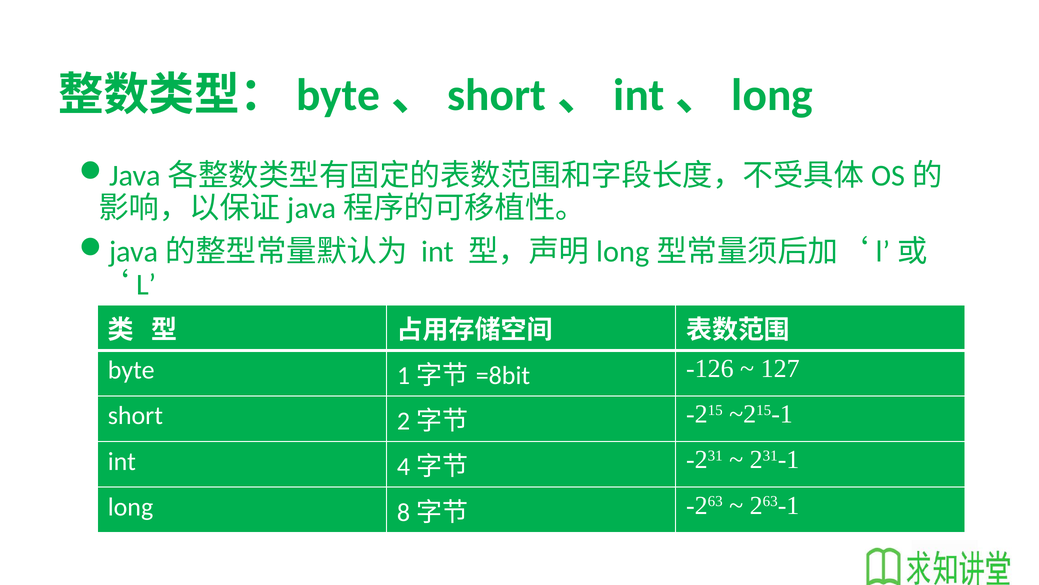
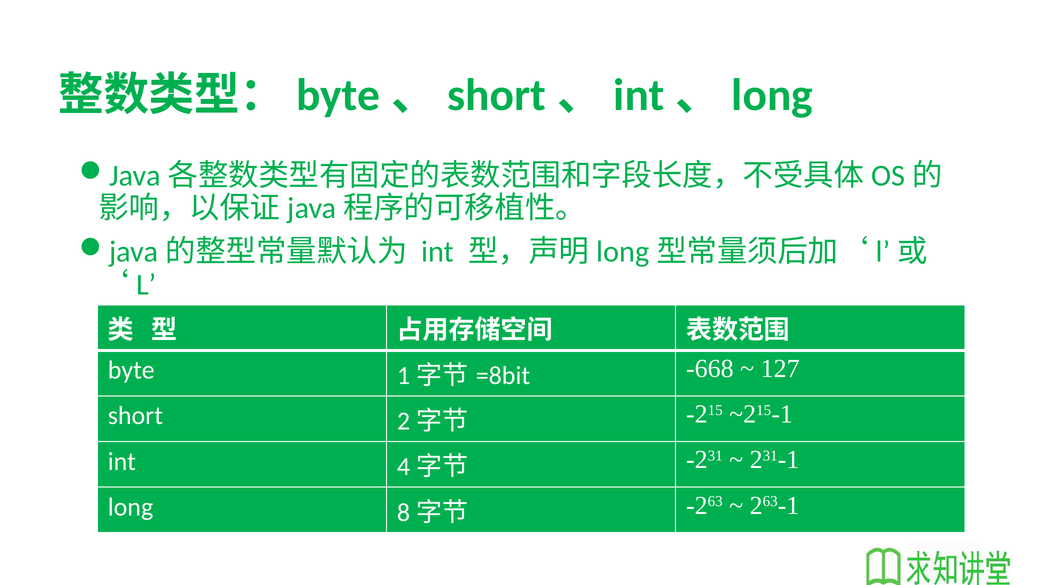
-126: -126 -> -668
